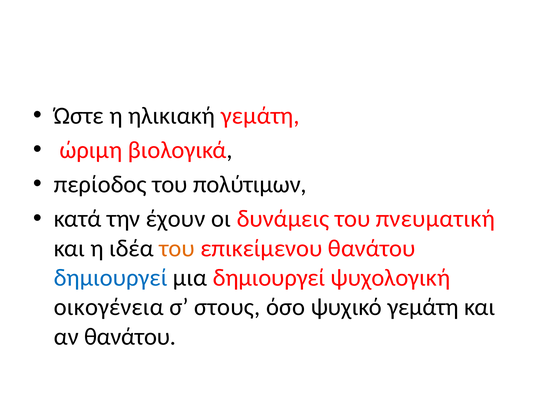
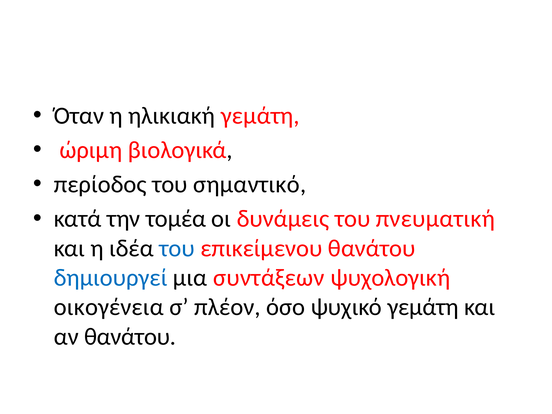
Ώστε: Ώστε -> Όταν
πολύτιμων: πολύτιμων -> σημαντικό
έχουν: έχουν -> τομέα
του at (177, 248) colour: orange -> blue
μια δημιουργεί: δημιουργεί -> συντάξεων
στους: στους -> πλέον
